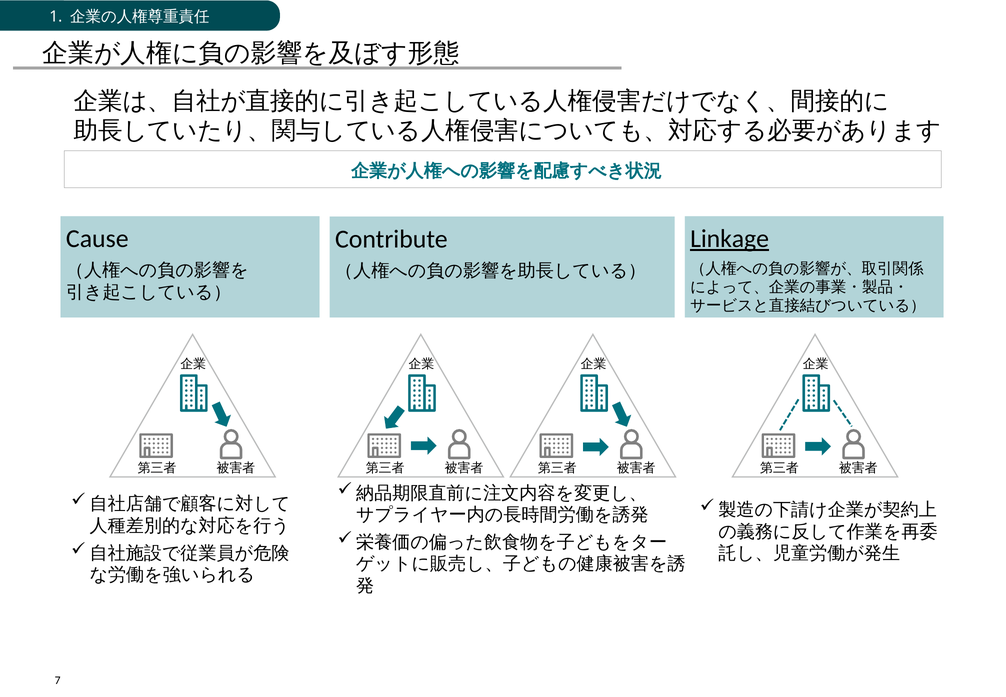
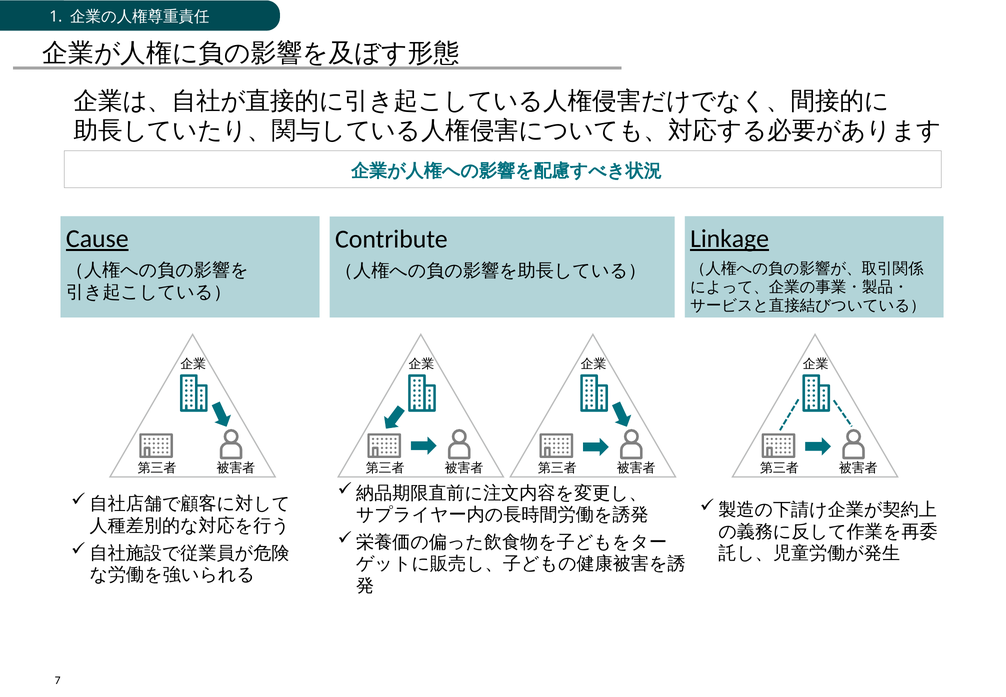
Cause underline: none -> present
